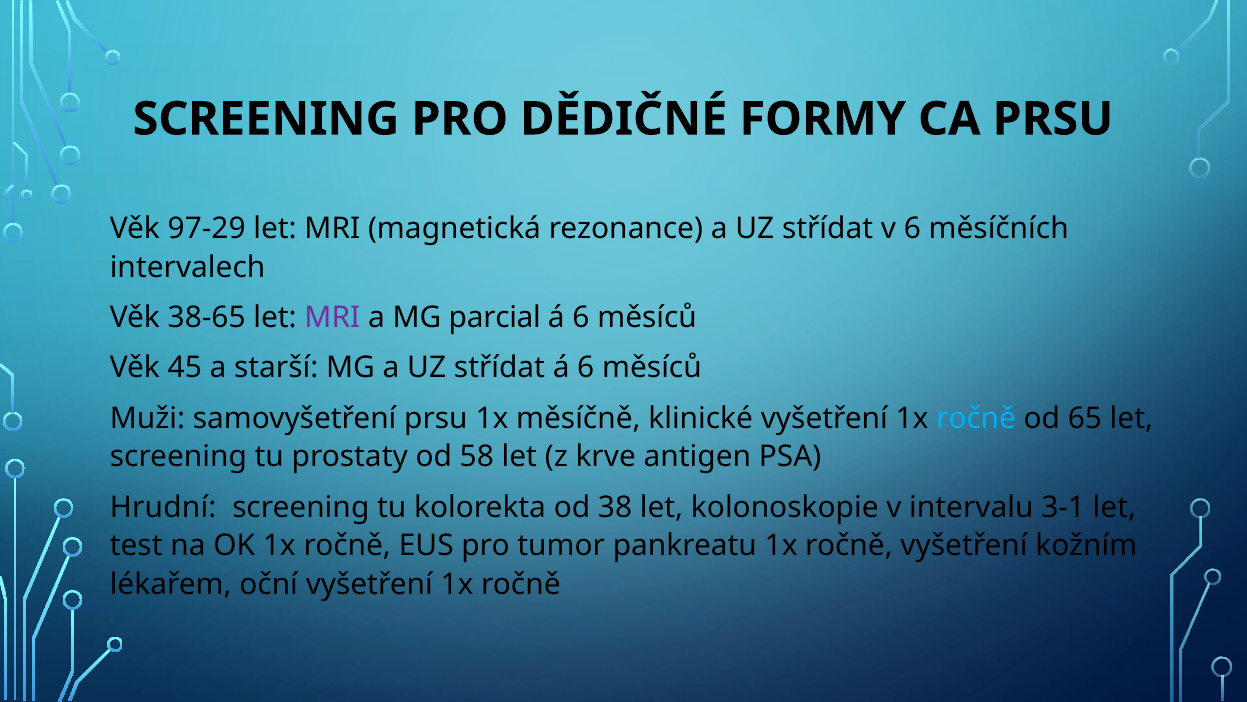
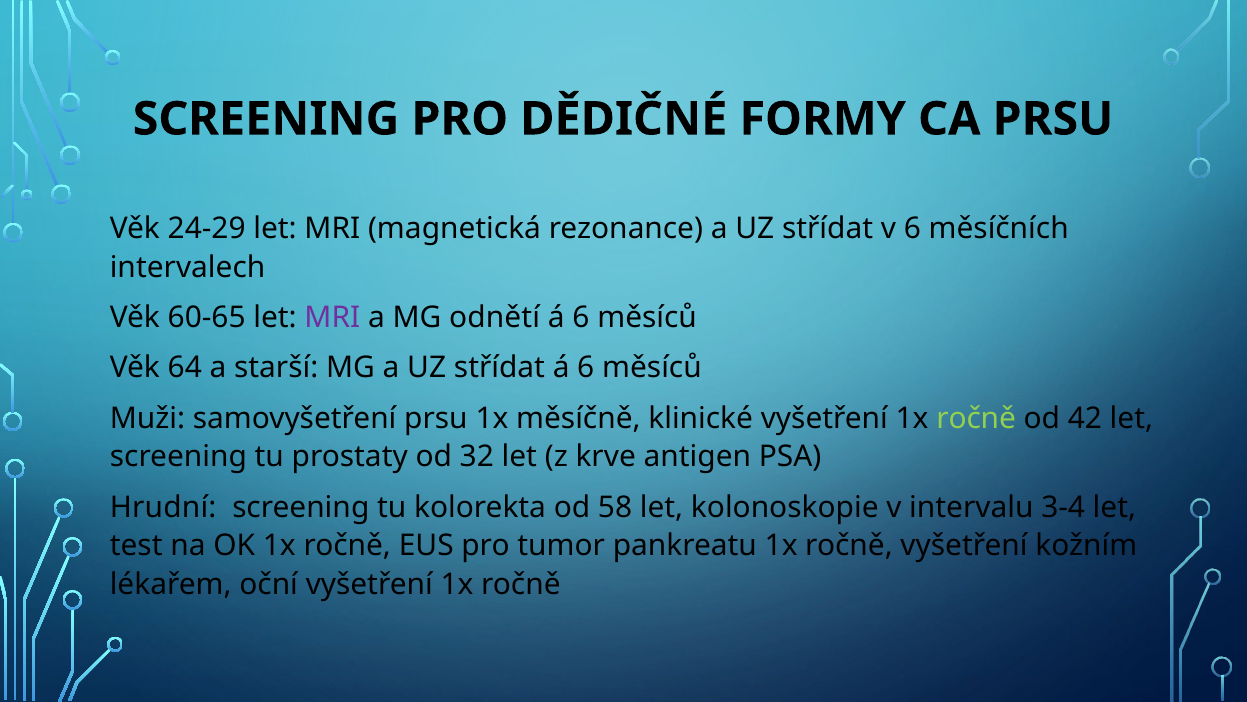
97-29: 97-29 -> 24-29
38-65: 38-65 -> 60-65
parcial: parcial -> odnětí
45: 45 -> 64
ročně at (976, 418) colour: light blue -> light green
65: 65 -> 42
58: 58 -> 32
38: 38 -> 58
3-1: 3-1 -> 3-4
